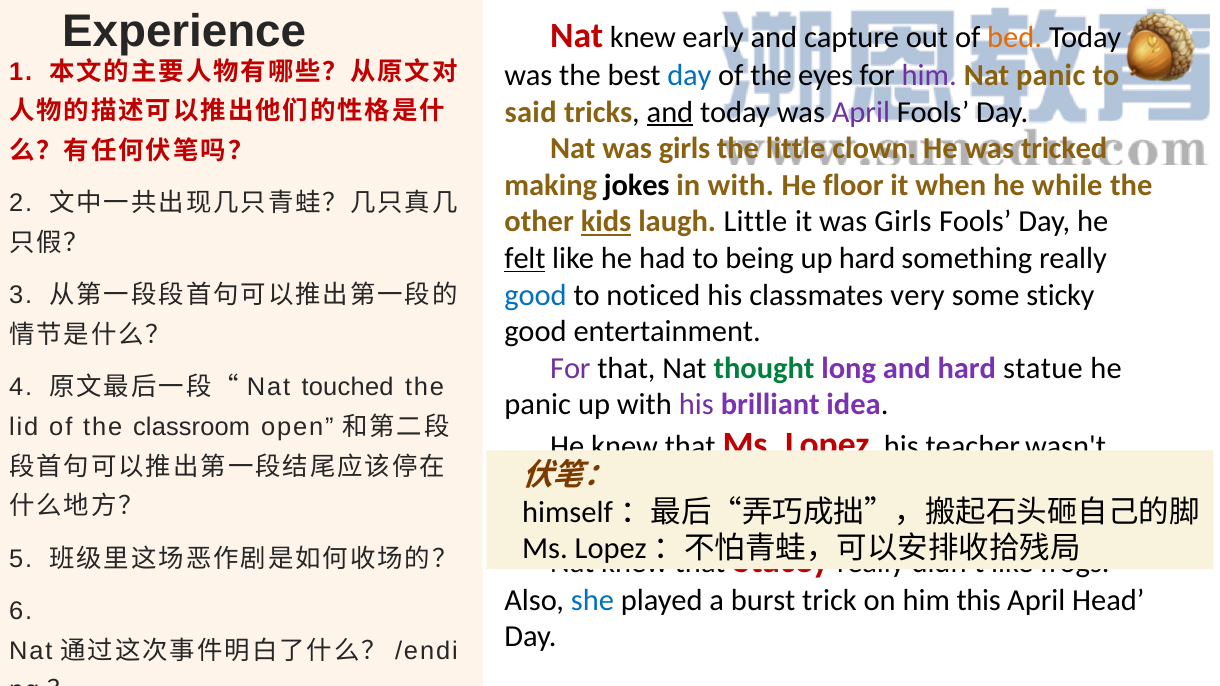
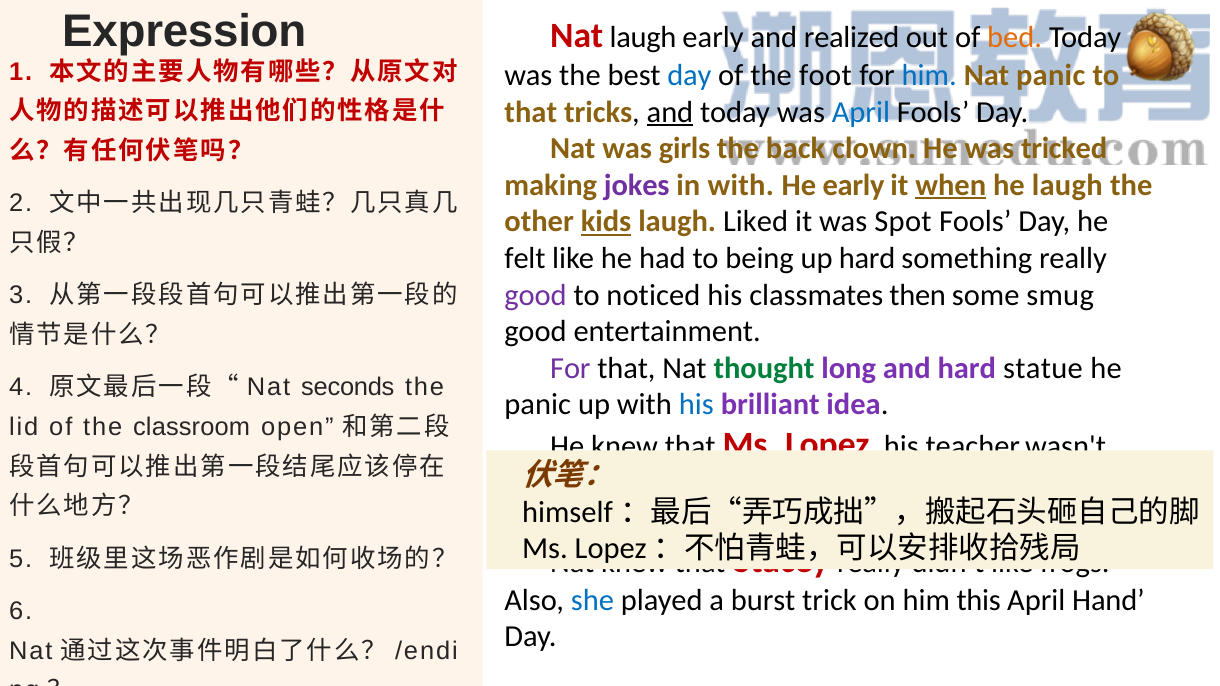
Experience: Experience -> Expression
knew at (643, 38): knew -> laugh
capture: capture -> realized
eyes: eyes -> foot
him at (929, 76) colour: purple -> blue
said at (531, 112): said -> that
April at (861, 112) colour: purple -> blue
the little: little -> back
jokes colour: black -> purple
He floor: floor -> early
when underline: none -> present
he while: while -> laugh
laugh Little: Little -> Liked
it was Girls: Girls -> Spot
felt underline: present -> none
good at (536, 295) colour: blue -> purple
very: very -> then
sticky: sticky -> smug
touched: touched -> seconds
his at (696, 405) colour: purple -> blue
Head: Head -> Hand
